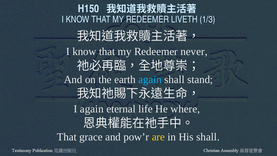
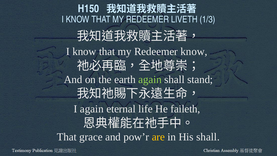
Redeemer never: never -> know
again at (150, 80) colour: light blue -> light green
where: where -> faileth
